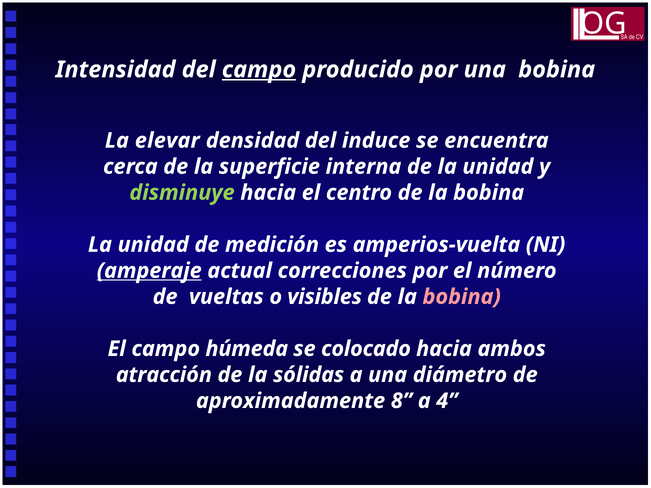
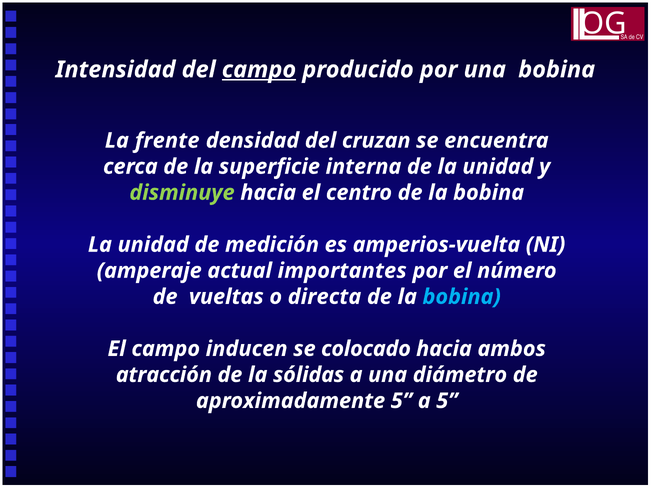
elevar: elevar -> frente
induce: induce -> cruzan
amperaje underline: present -> none
correcciones: correcciones -> importantes
visibles: visibles -> directa
bobina at (462, 297) colour: pink -> light blue
húmeda: húmeda -> inducen
aproximadamente 8: 8 -> 5
a 4: 4 -> 5
